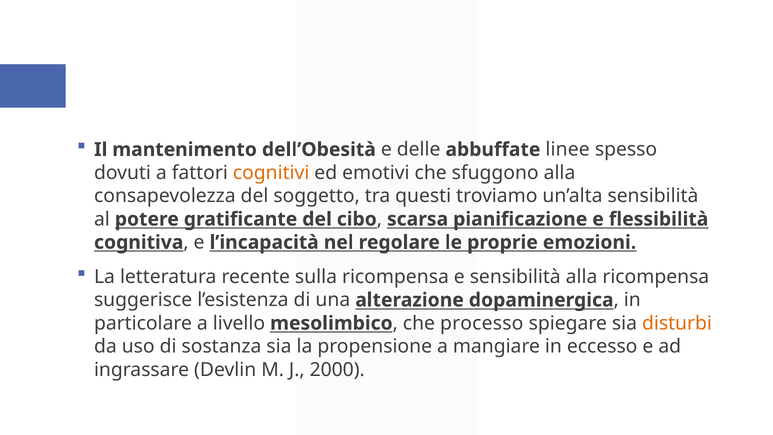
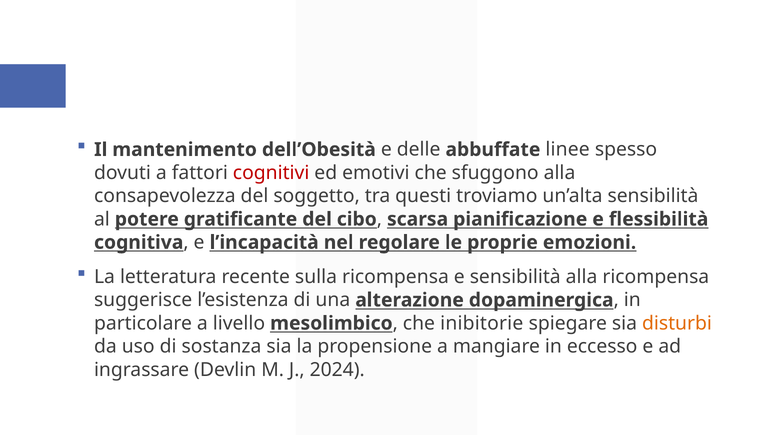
cognitivi colour: orange -> red
processo: processo -> inibitorie
2000: 2000 -> 2024
